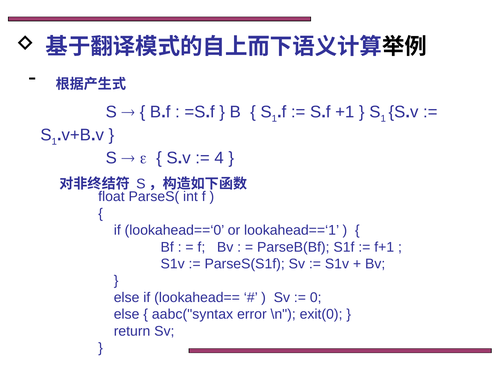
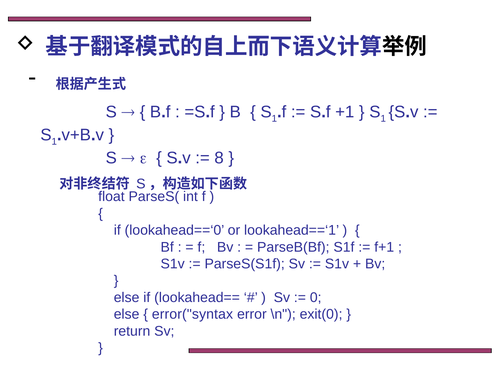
4: 4 -> 8
aabc("syntax: aabc("syntax -> error("syntax
